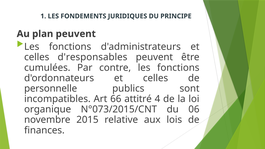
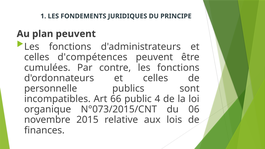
d'responsables: d'responsables -> d'compétences
attitré: attitré -> public
